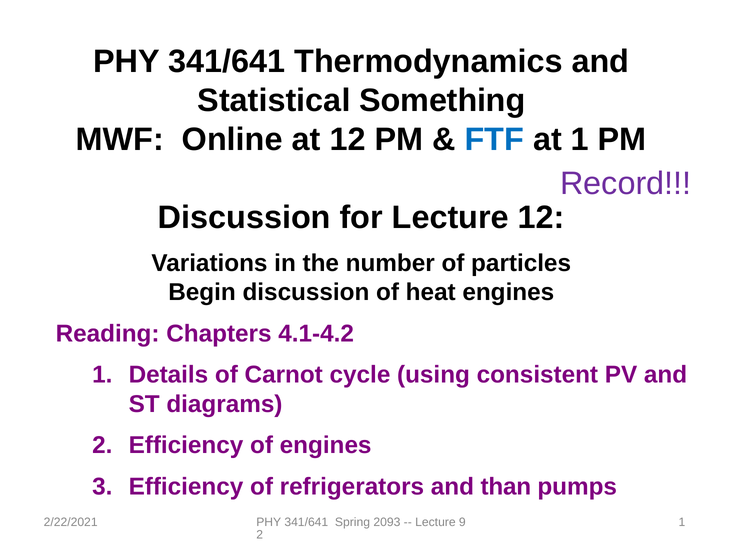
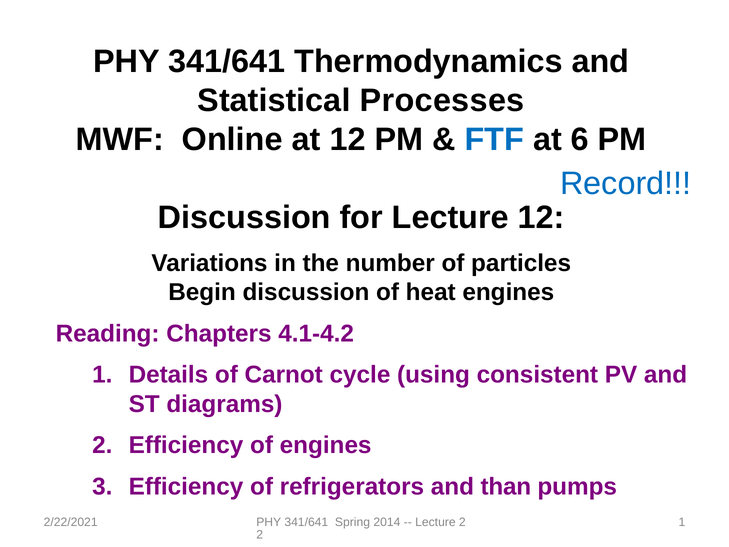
Something: Something -> Processes
at 1: 1 -> 6
Record colour: purple -> blue
2093: 2093 -> 2014
Lecture 9: 9 -> 2
